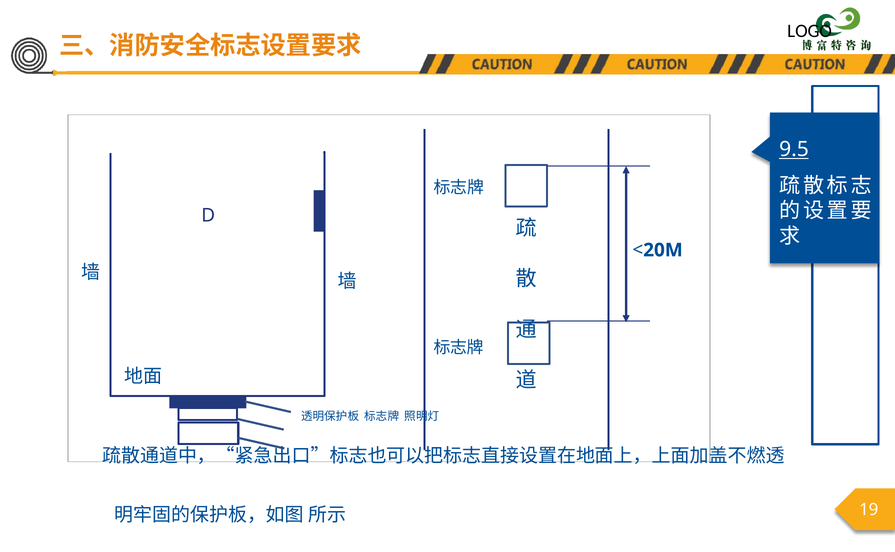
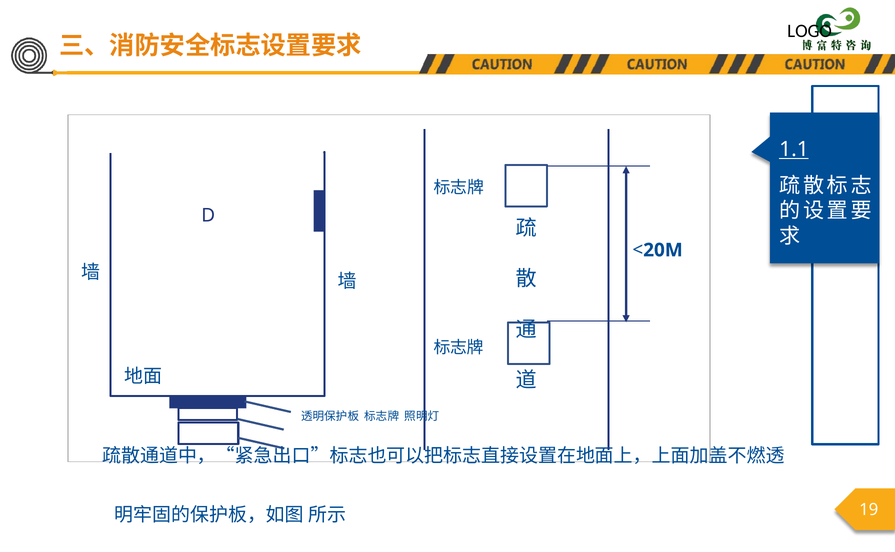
9.5: 9.5 -> 1.1
